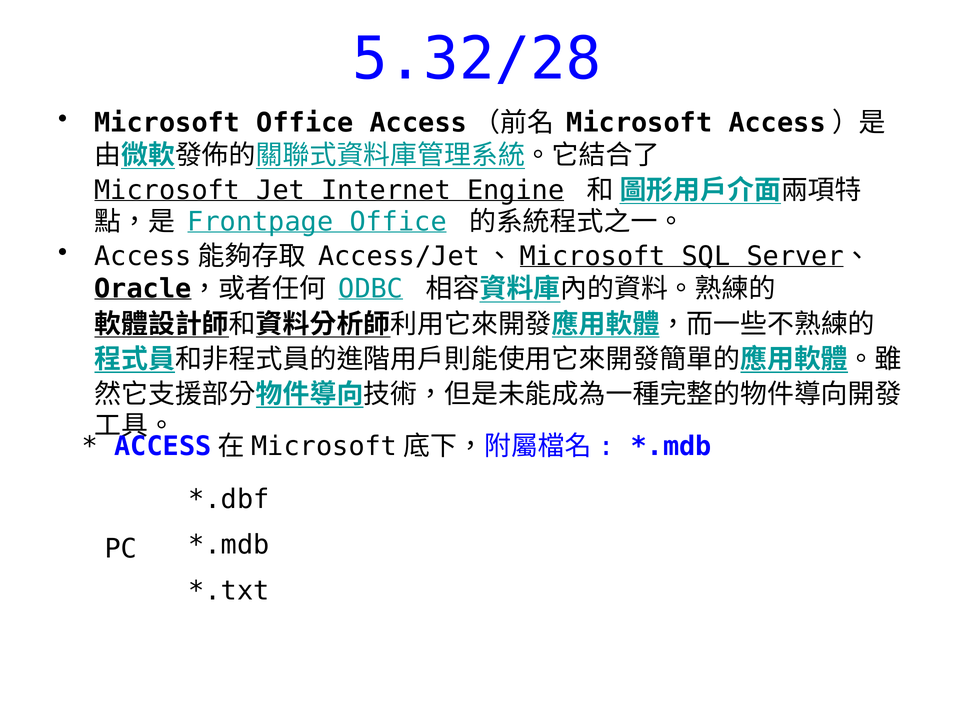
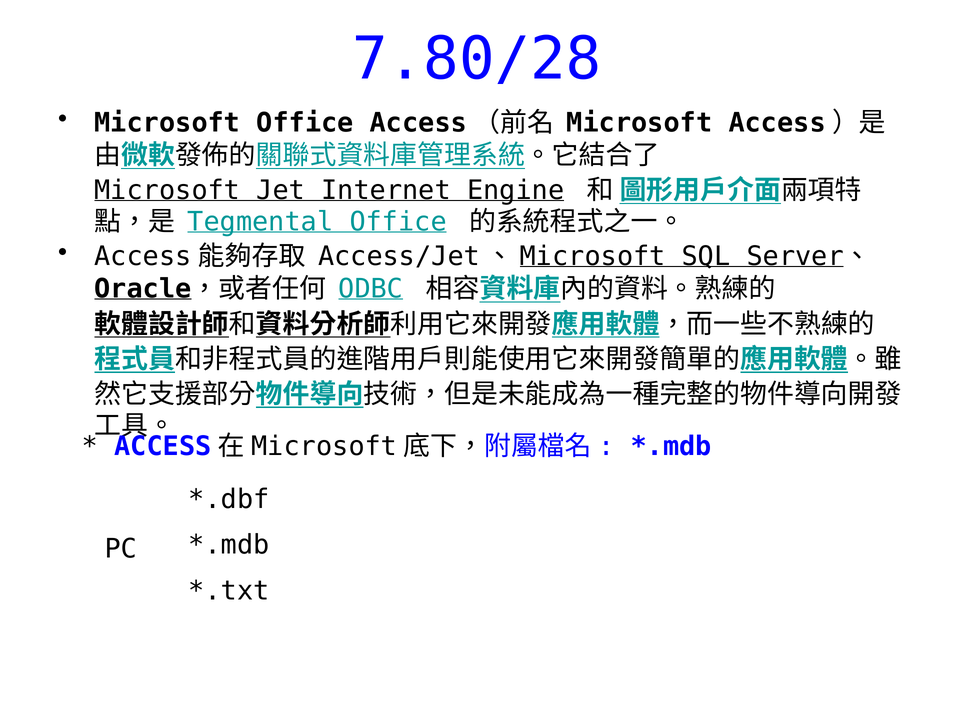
5.32/28: 5.32/28 -> 7.80/28
Frontpage: Frontpage -> Tegmental
